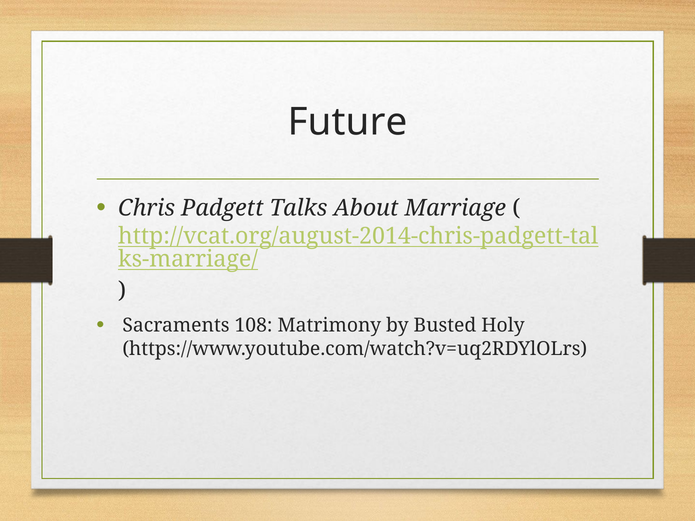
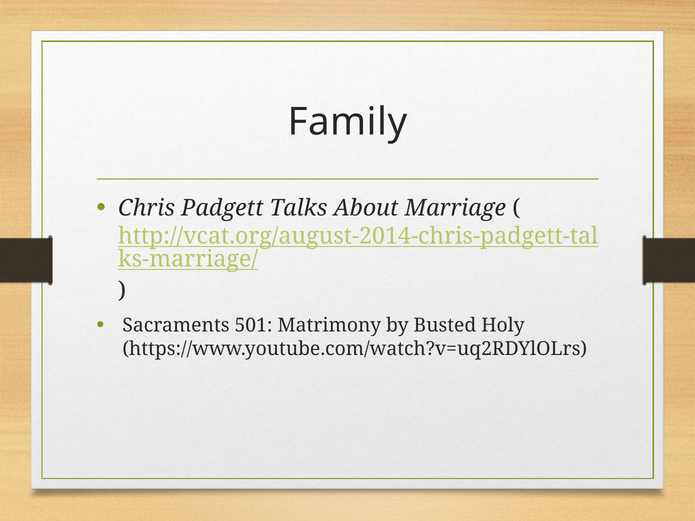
Future: Future -> Family
108: 108 -> 501
